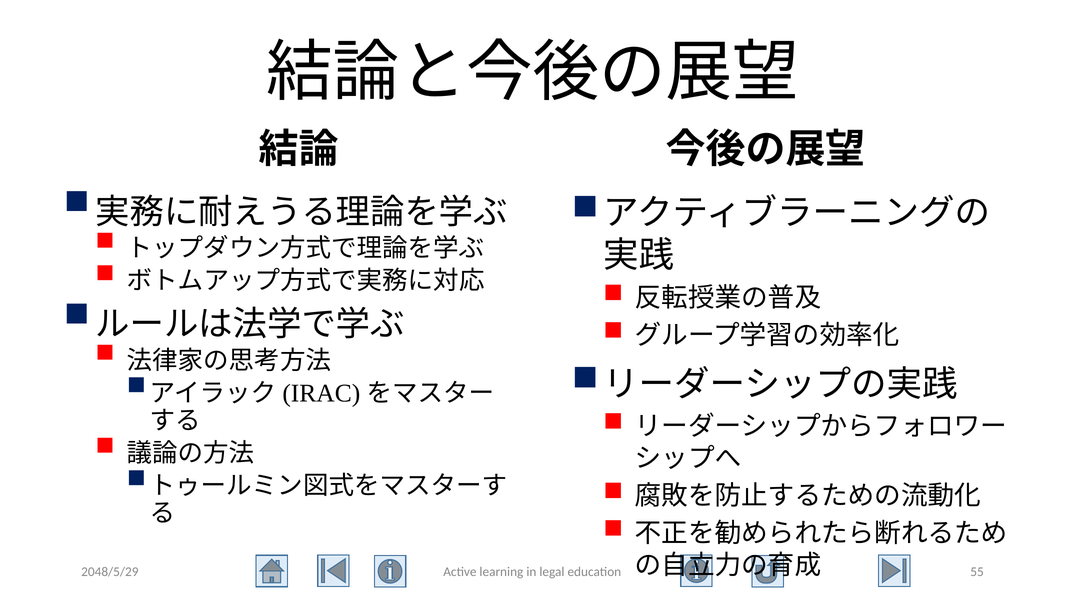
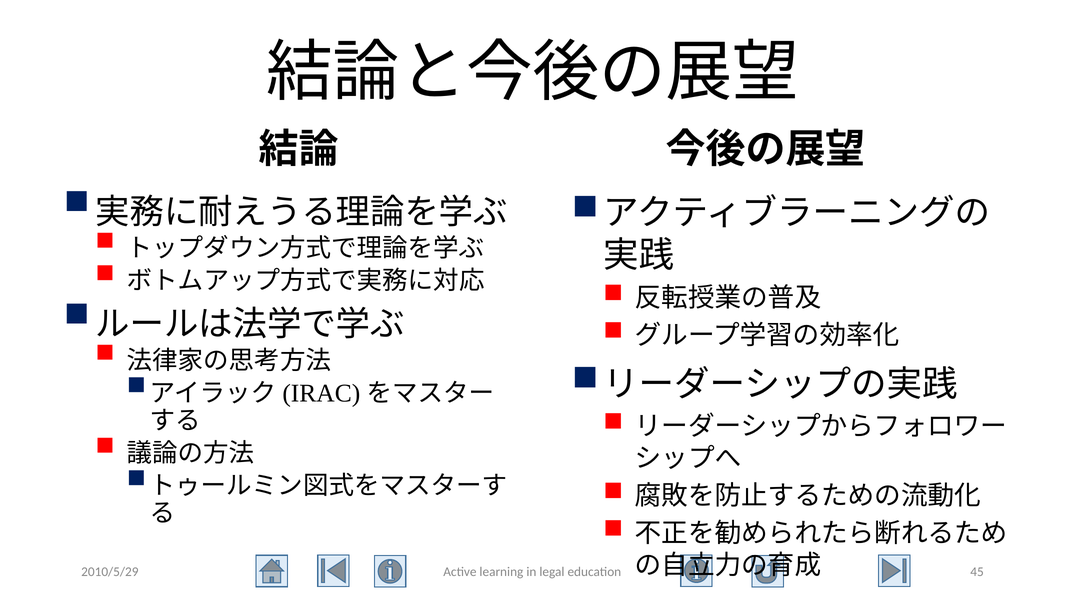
2048/5/29: 2048/5/29 -> 2010/5/29
55: 55 -> 45
